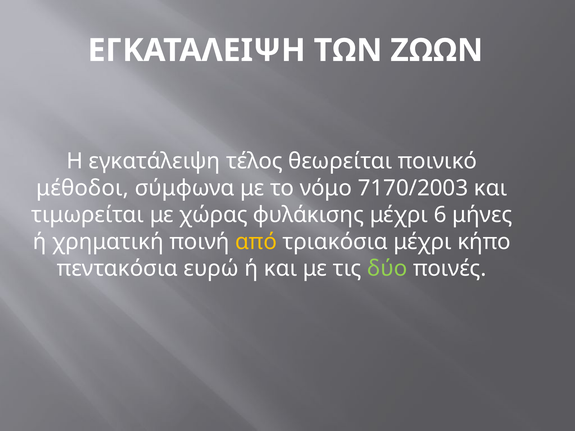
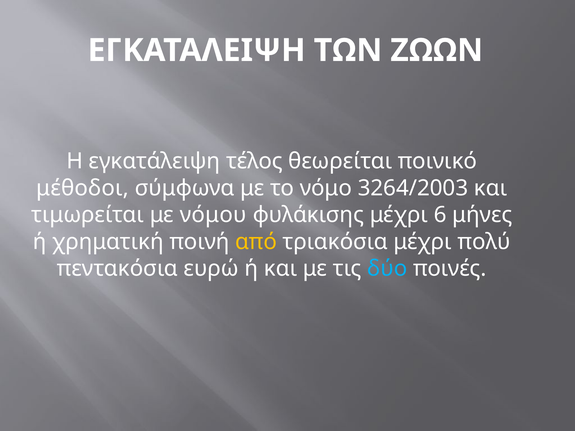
7170/2003: 7170/2003 -> 3264/2003
χώρας: χώρας -> νόμου
κήπο: κήπο -> πολύ
δύο colour: light green -> light blue
